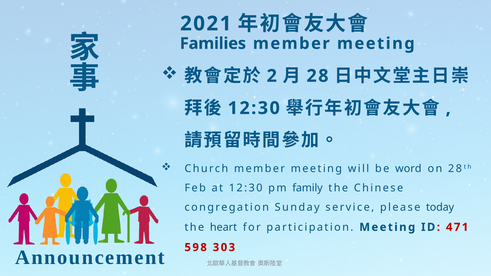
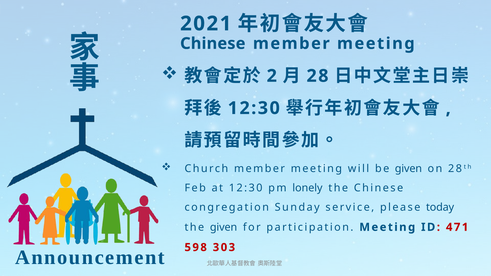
Families at (213, 44): Families -> Chinese
be word: word -> given
family: family -> lonely
the heart: heart -> given
